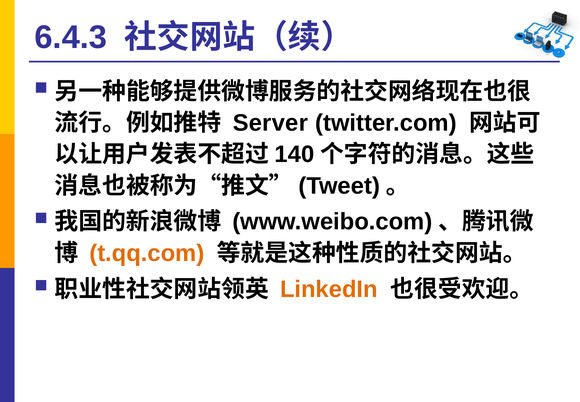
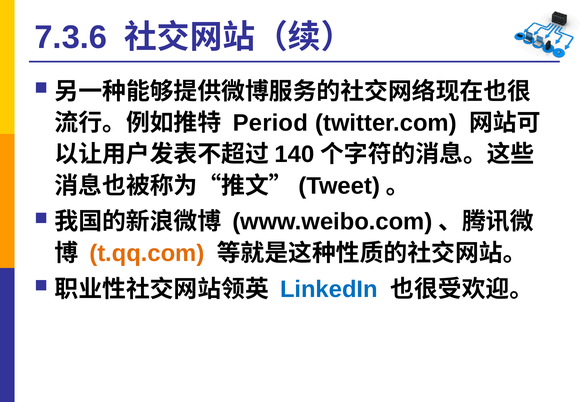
6.4.3: 6.4.3 -> 7.3.6
Server: Server -> Period
LinkedIn colour: orange -> blue
